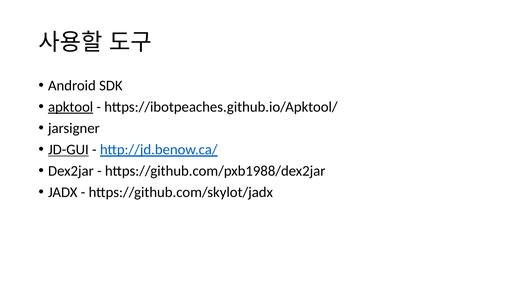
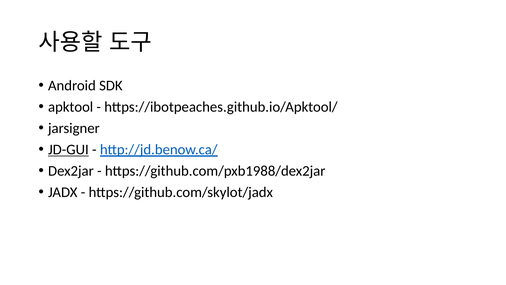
apktool underline: present -> none
